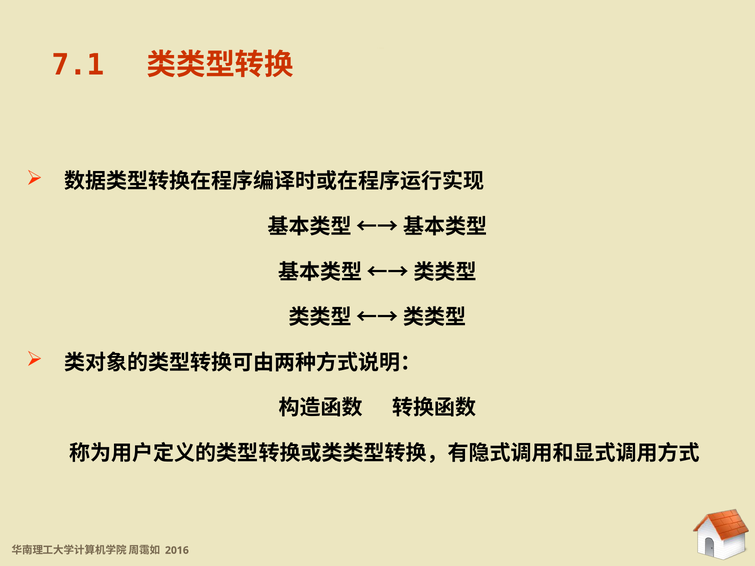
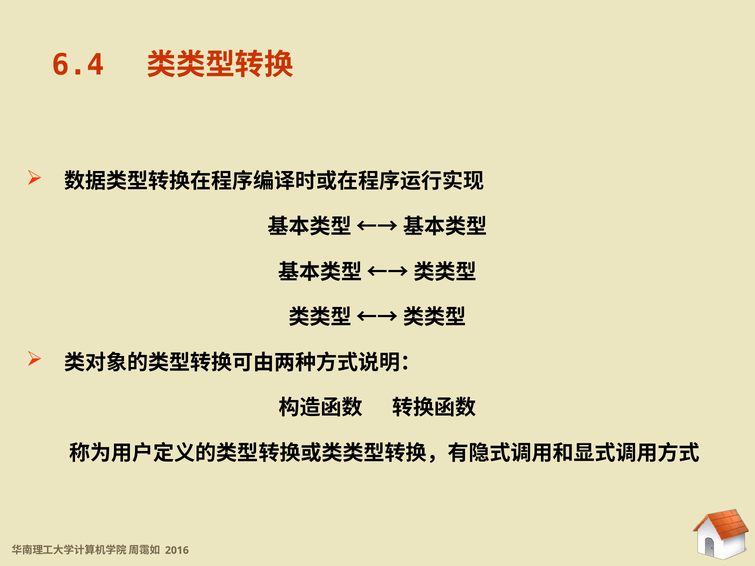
7.1: 7.1 -> 6.4
